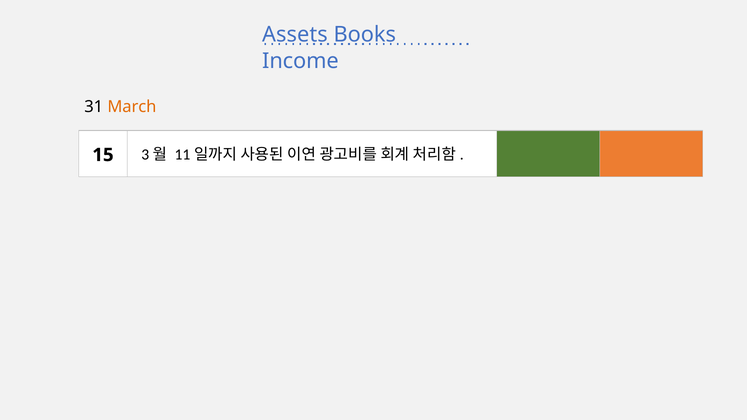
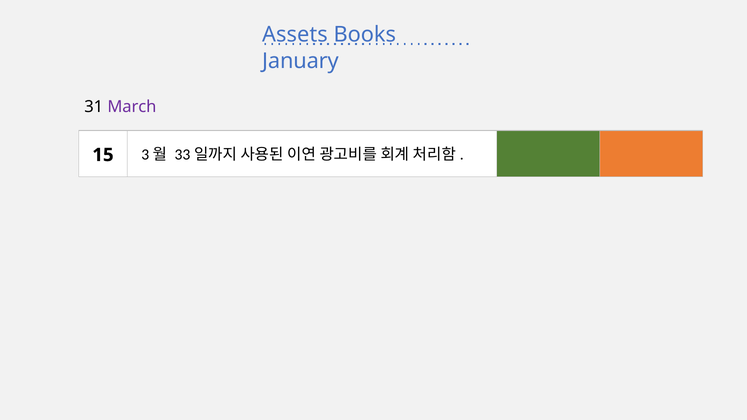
Income: Income -> January
March colour: orange -> purple
11: 11 -> 33
